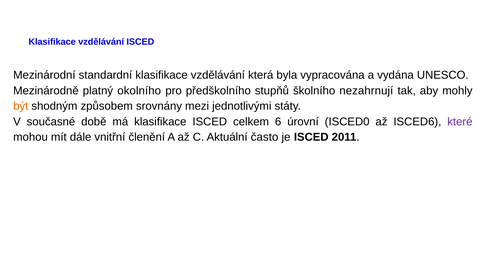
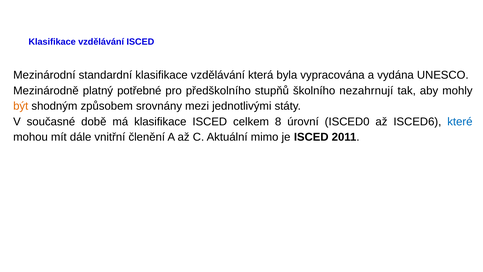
okolního: okolního -> potřebné
6: 6 -> 8
které colour: purple -> blue
často: často -> mimo
